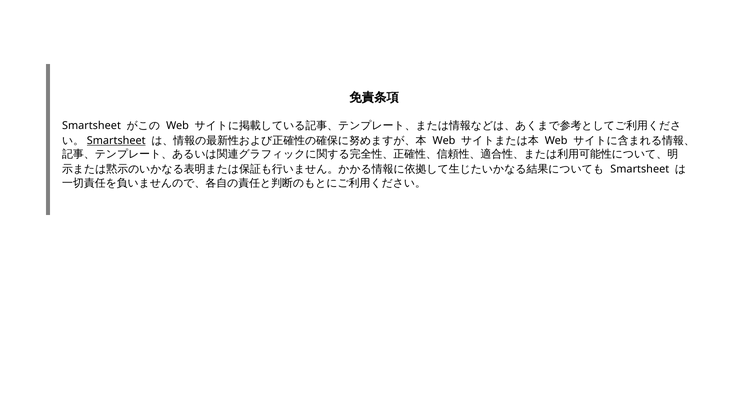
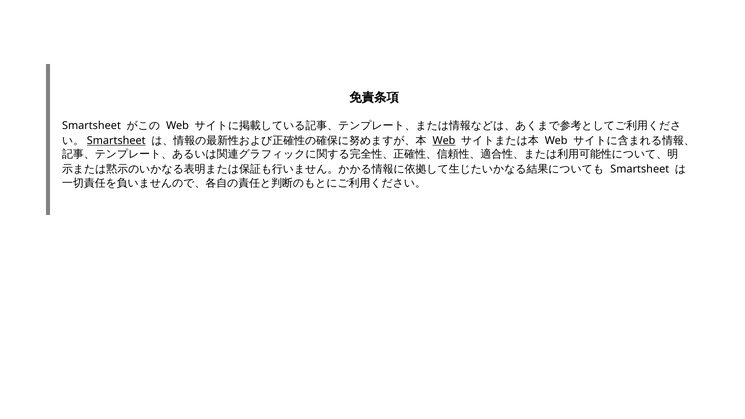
Web at (444, 141) underline: none -> present
